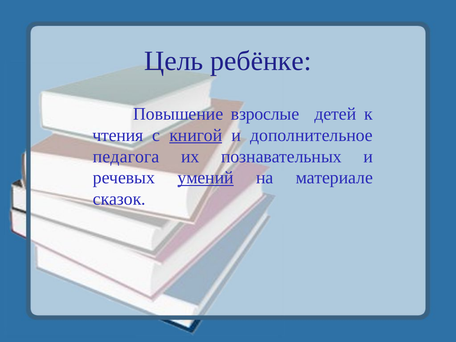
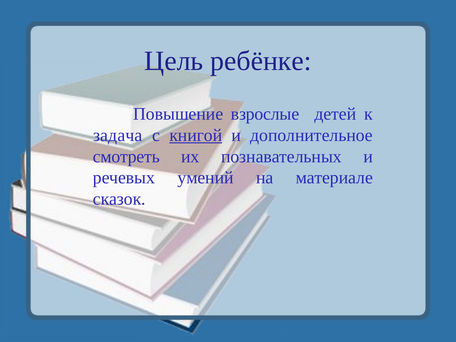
чтения: чтения -> задача
педагога: педагога -> смотреть
умений underline: present -> none
